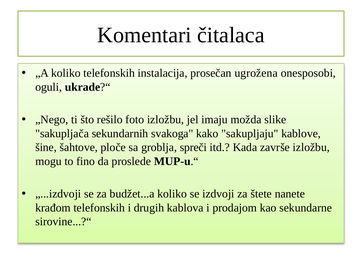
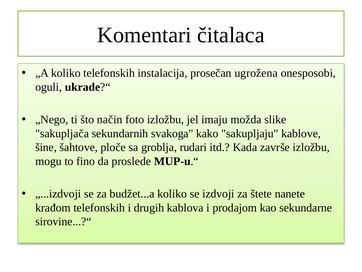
rešilo: rešilo -> način
spreči: spreči -> rudari
